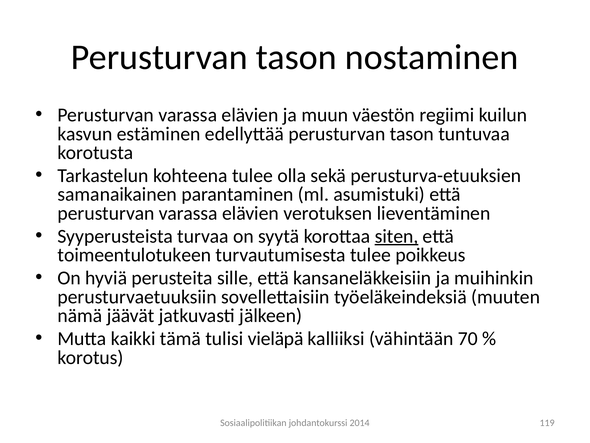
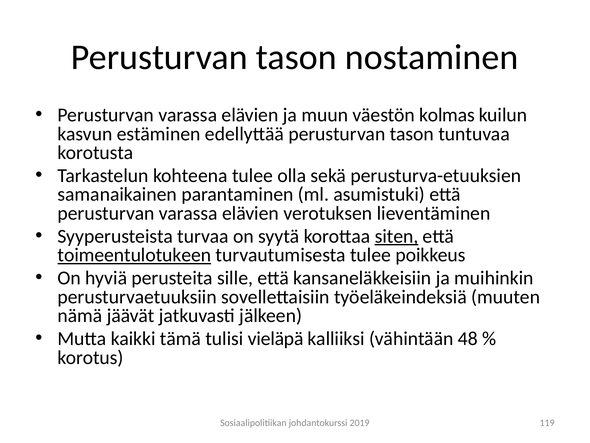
regiimi: regiimi -> kolmas
toimeentulotukeen underline: none -> present
70: 70 -> 48
2014: 2014 -> 2019
